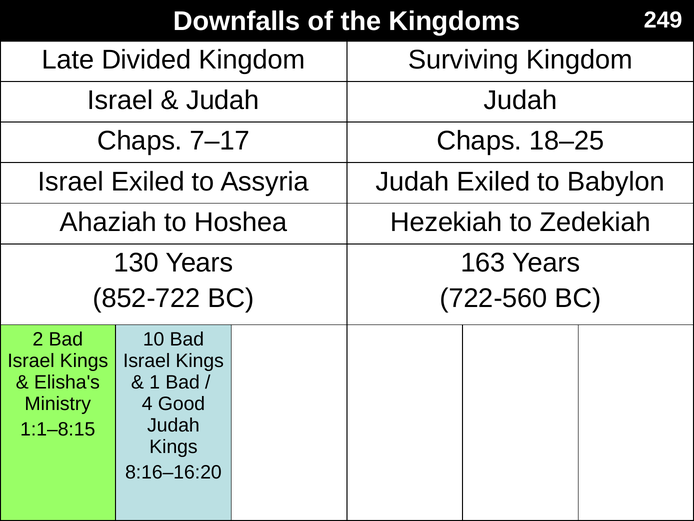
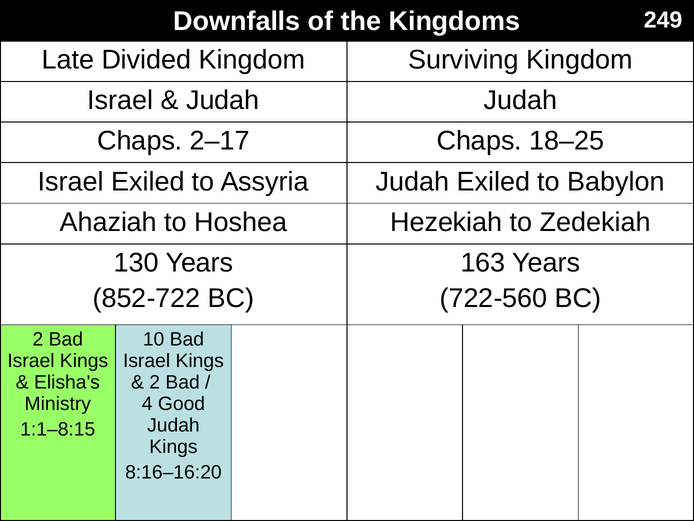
7–17: 7–17 -> 2–17
1 at (155, 382): 1 -> 2
